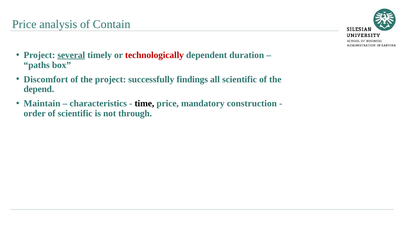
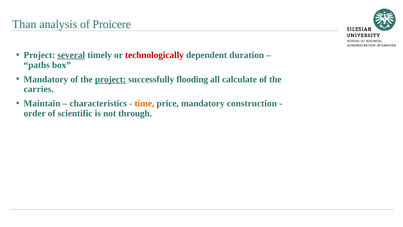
Price at (24, 24): Price -> Than
Contain: Contain -> Proicere
Discomfort at (46, 79): Discomfort -> Mandatory
project at (110, 79) underline: none -> present
findings: findings -> flooding
all scientific: scientific -> calculate
depend: depend -> carries
time colour: black -> orange
